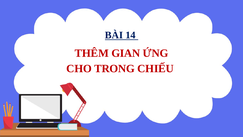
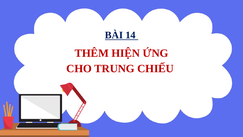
GIAN: GIAN -> HIỆN
TRONG: TRONG -> TRUNG
